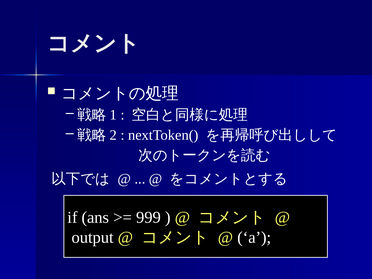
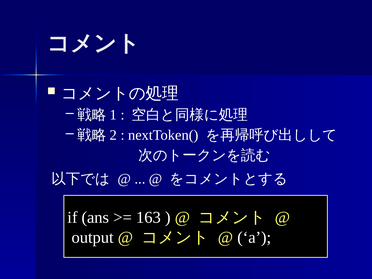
999: 999 -> 163
